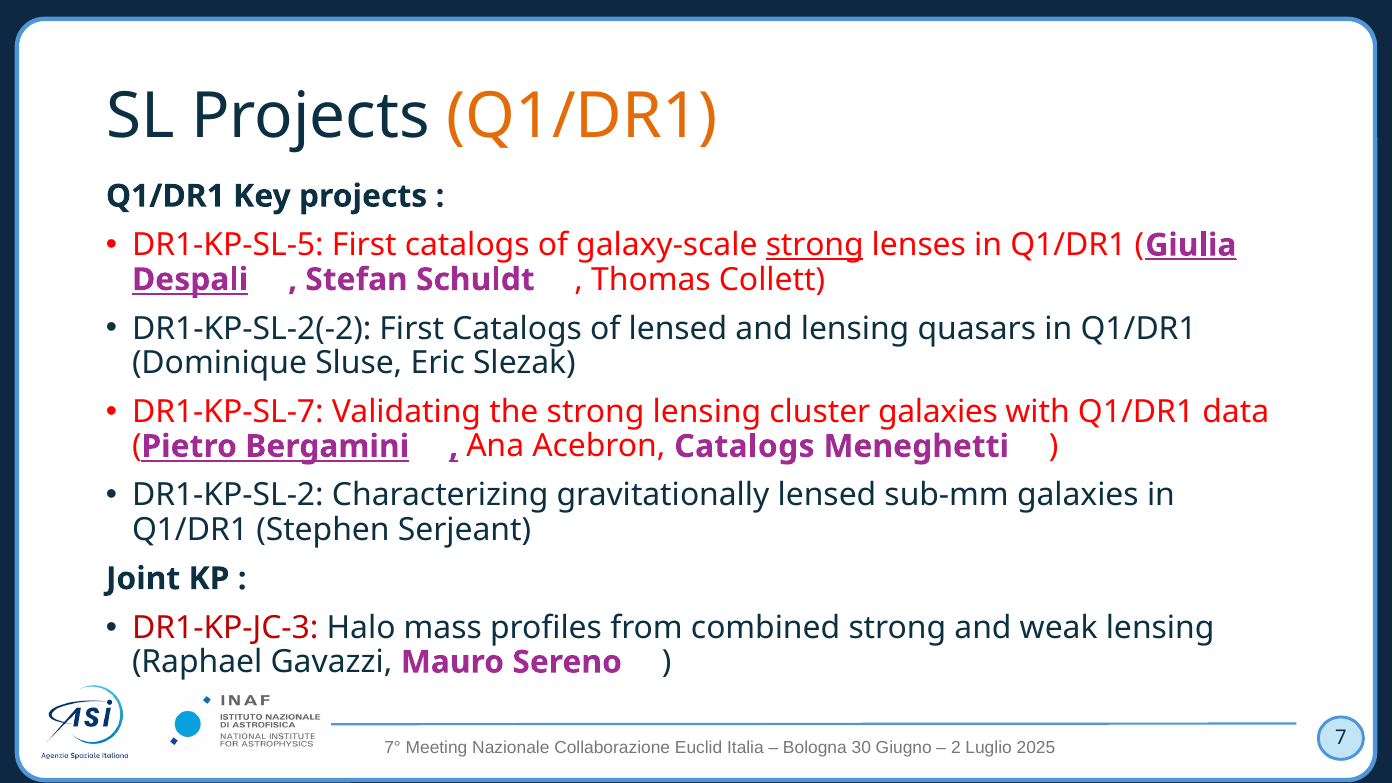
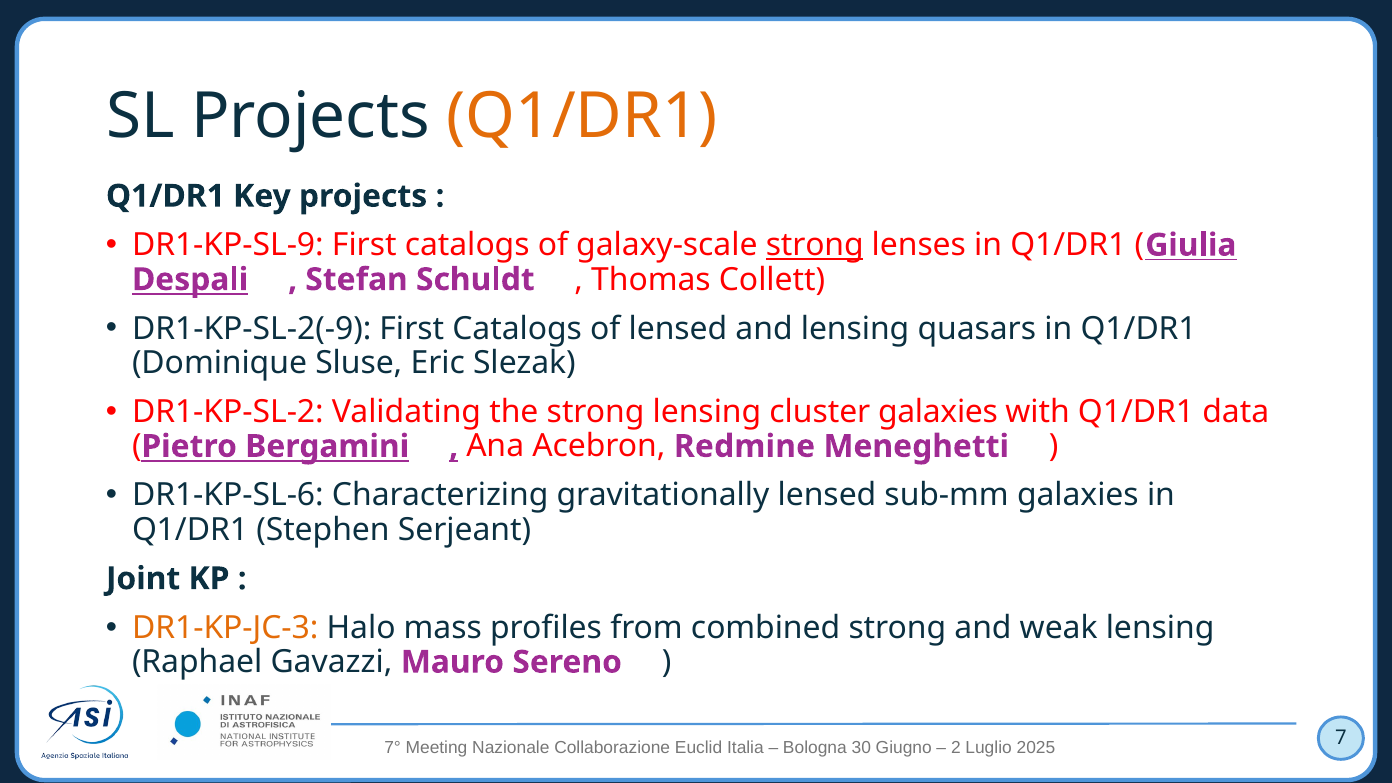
DR1-KP-SL-5: DR1-KP-SL-5 -> DR1-KP-SL-9
Giulia underline: present -> none
DR1-KP-SL-2(-2: DR1-KP-SL-2(-2 -> DR1-KP-SL-2(-9
DR1-KP-SL-7: DR1-KP-SL-7 -> DR1-KP-SL-2
Acebron Catalogs: Catalogs -> Redmine
DR1-KP-SL-2: DR1-KP-SL-2 -> DR1-KP-SL-6
DR1-KP-JC-3 colour: red -> orange
